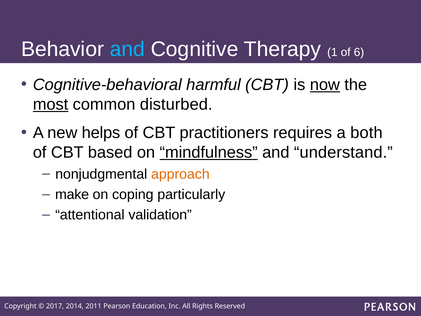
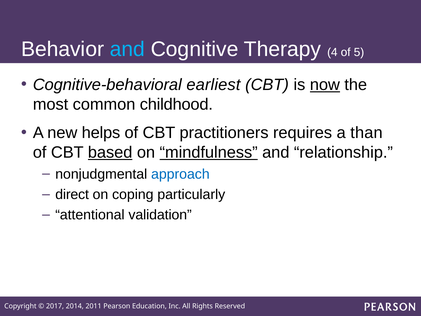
1: 1 -> 4
6: 6 -> 5
harmful: harmful -> earliest
most underline: present -> none
disturbed: disturbed -> childhood
both: both -> than
based underline: none -> present
understand: understand -> relationship
approach colour: orange -> blue
make: make -> direct
